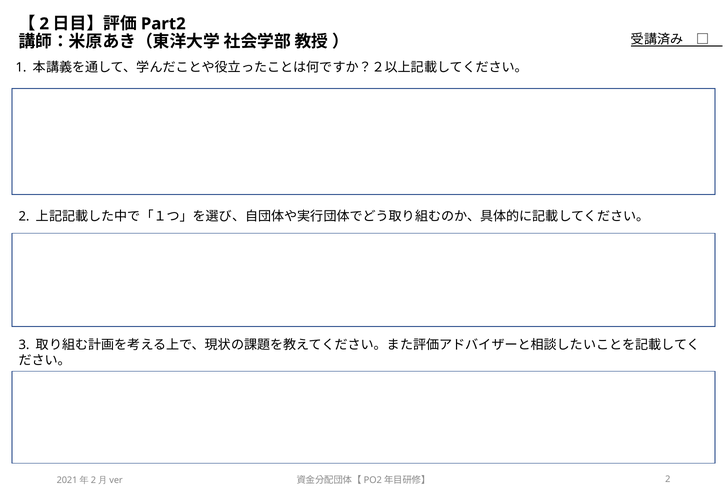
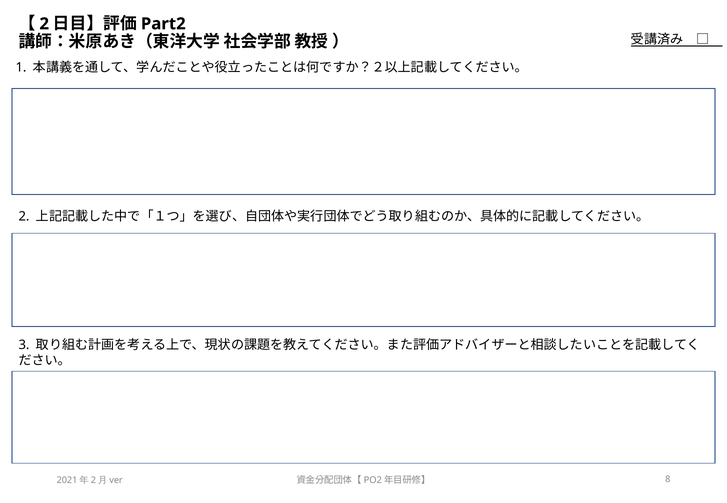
2 at (668, 480): 2 -> 8
